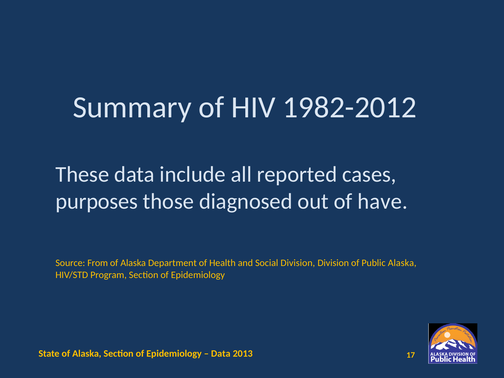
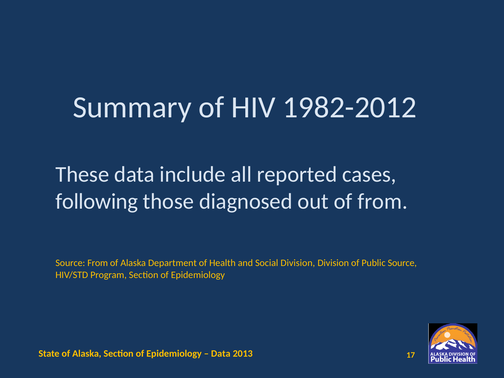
purposes: purposes -> following
of have: have -> from
Public Alaska: Alaska -> Source
